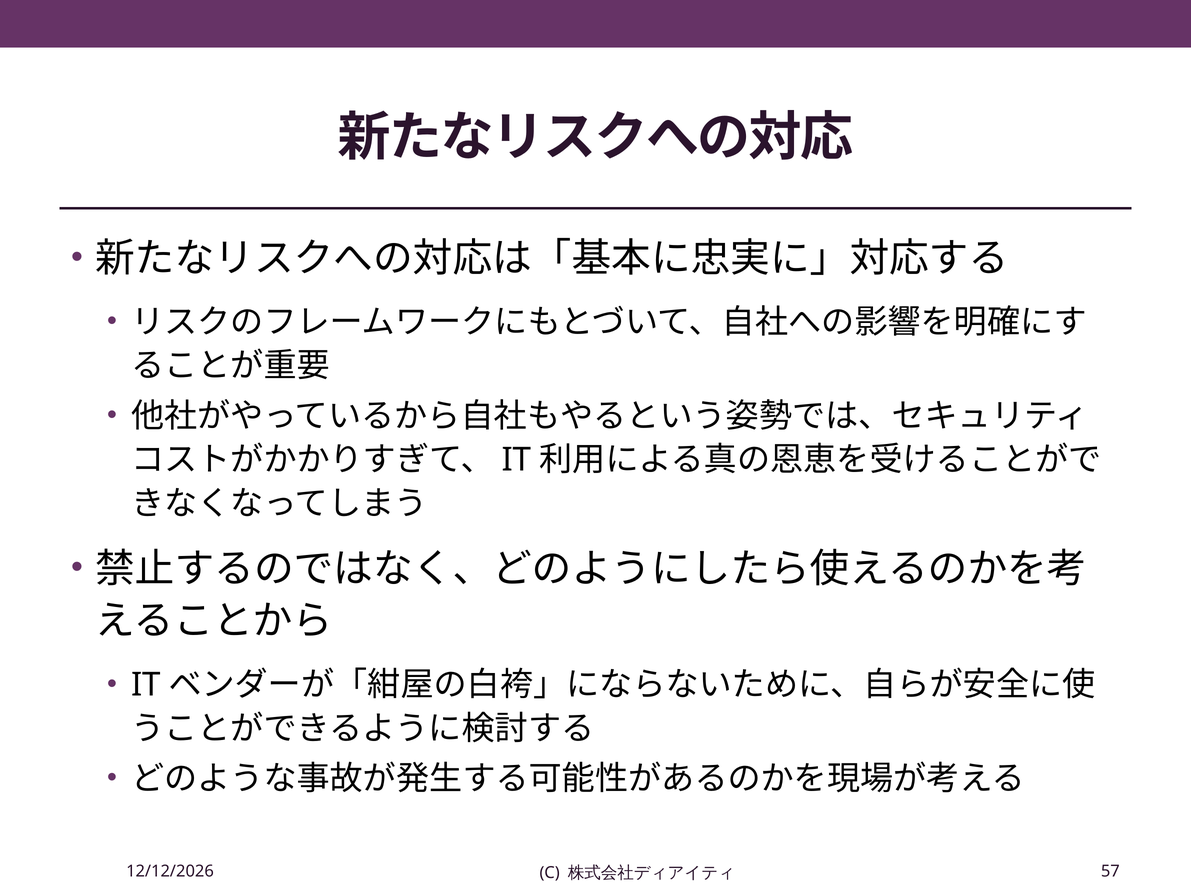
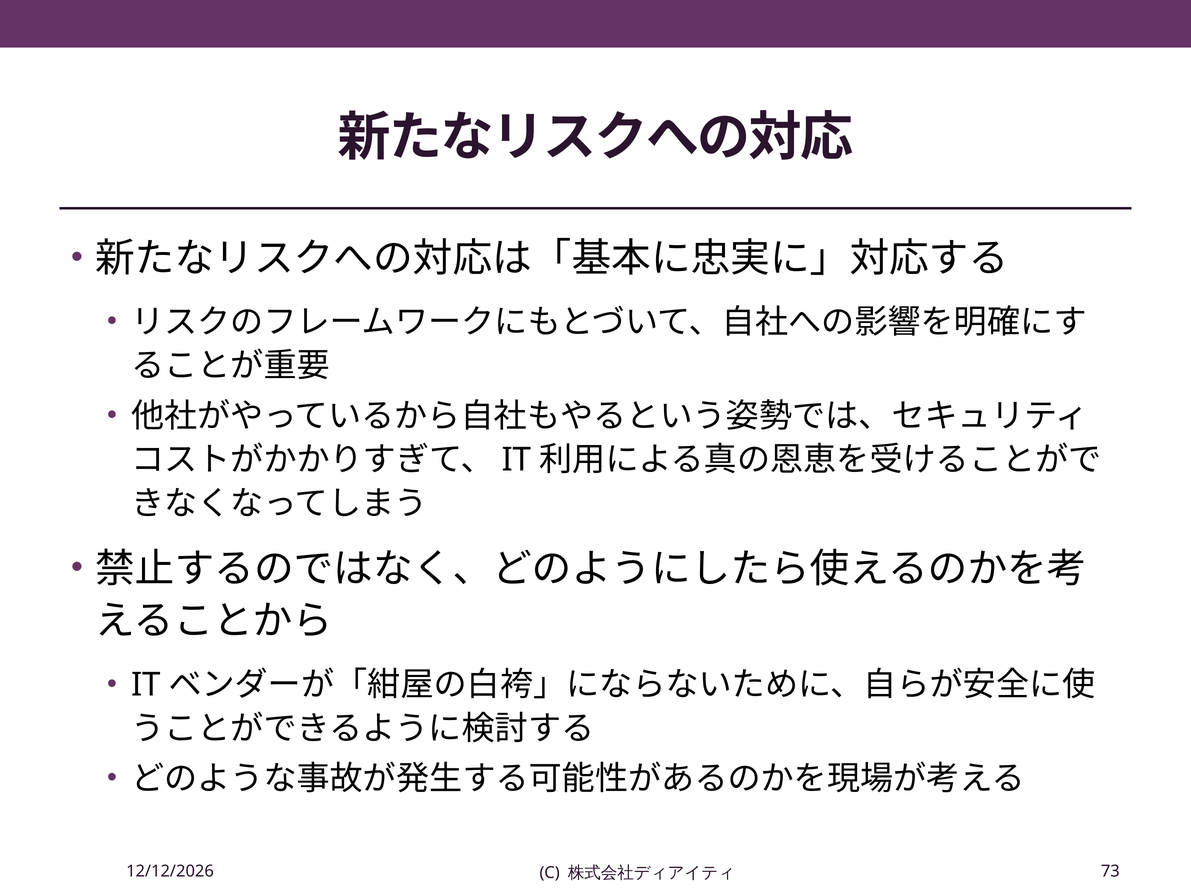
57: 57 -> 73
